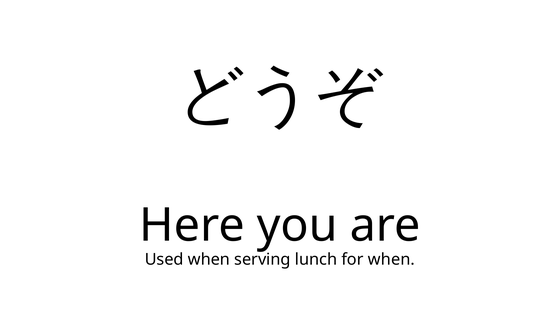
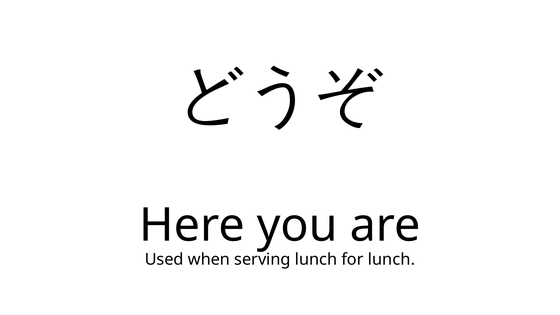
for when: when -> lunch
